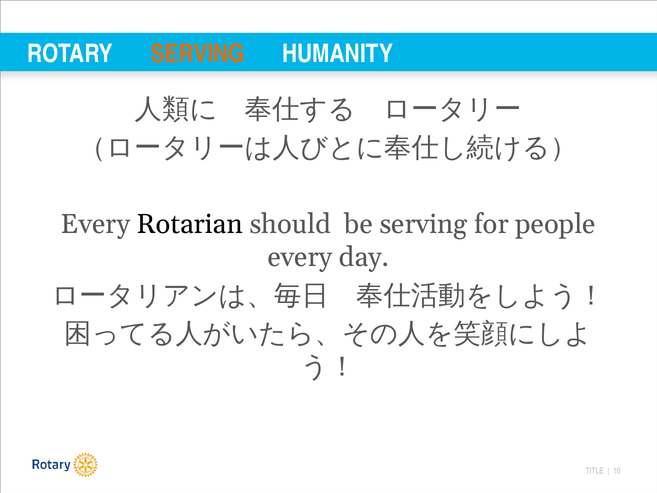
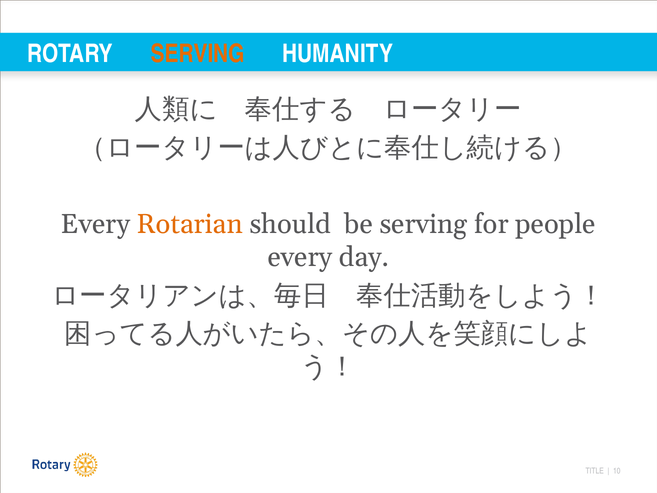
Rotarian colour: black -> orange
